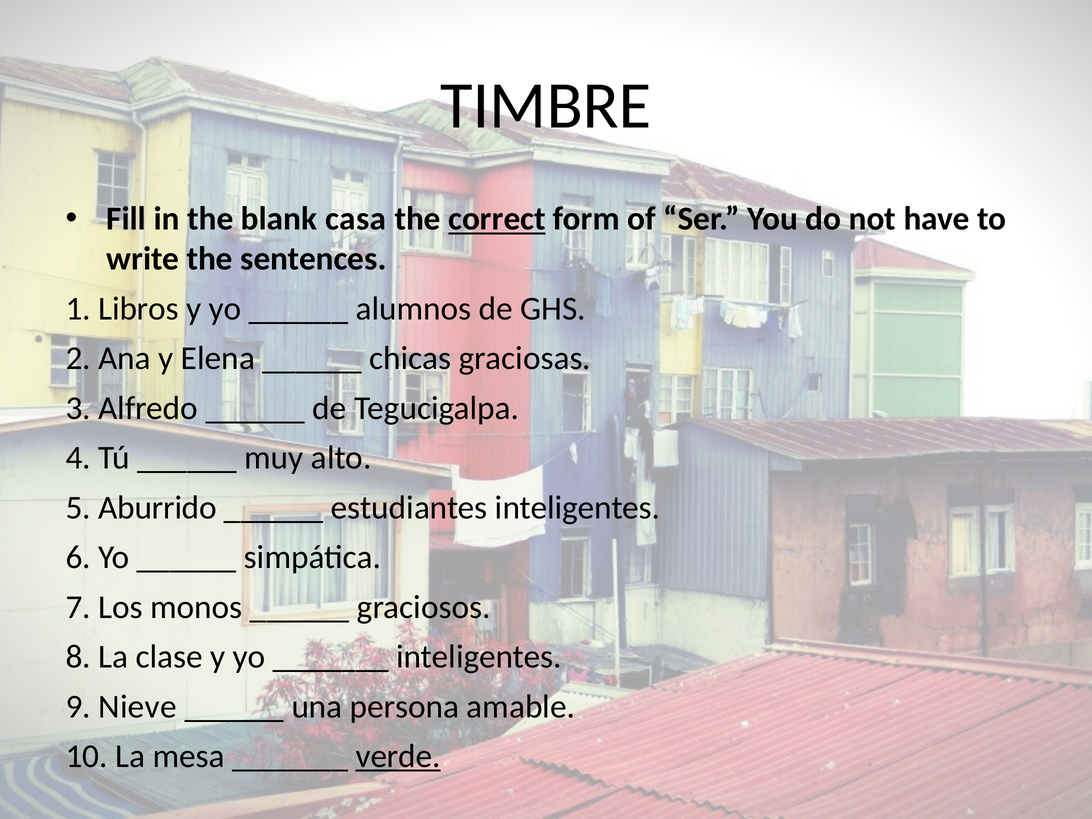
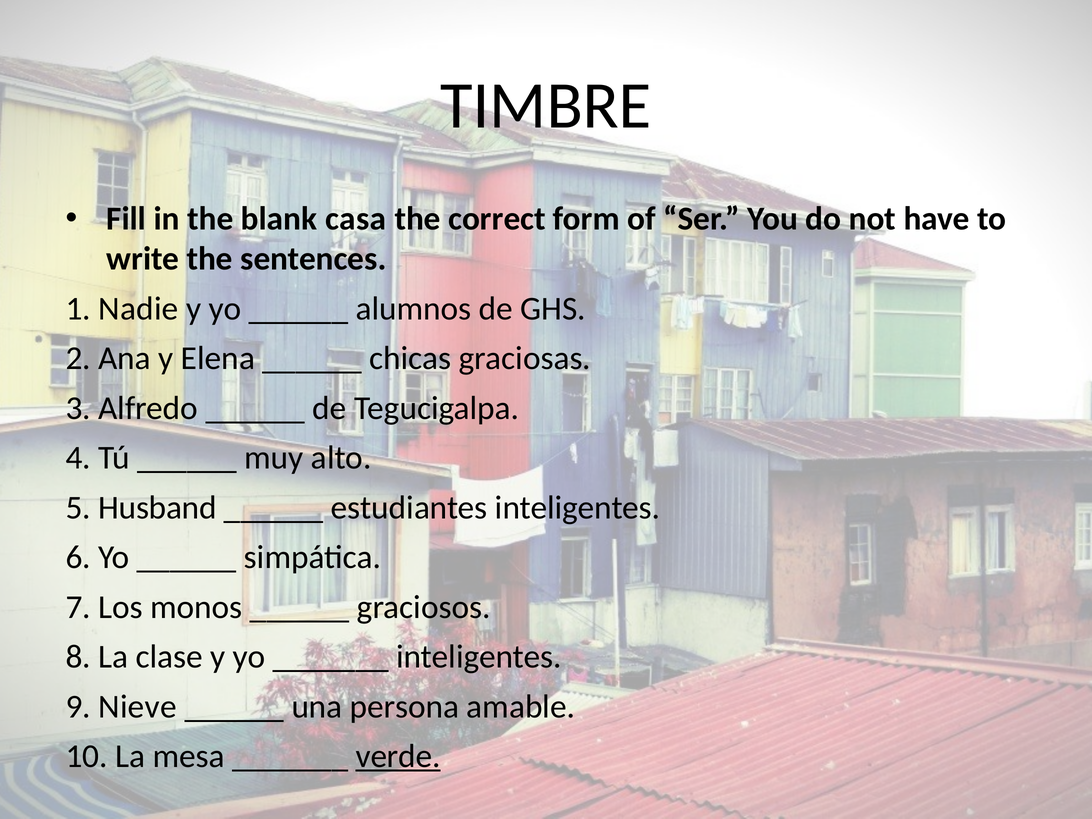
correct underline: present -> none
Libros: Libros -> Nadie
Aburrido: Aburrido -> Husband
